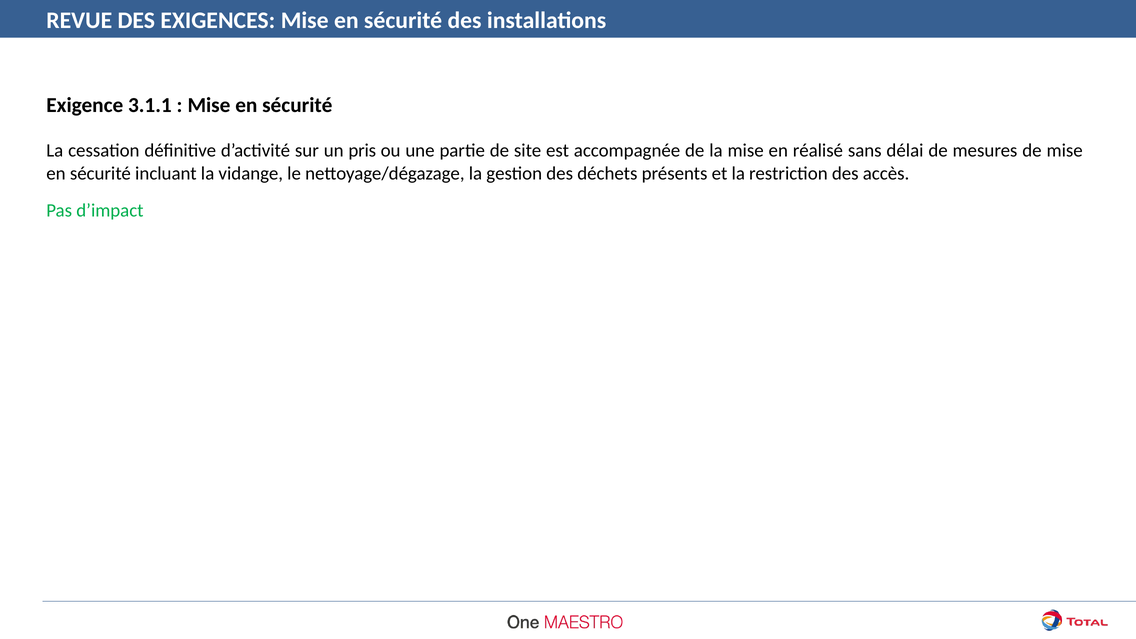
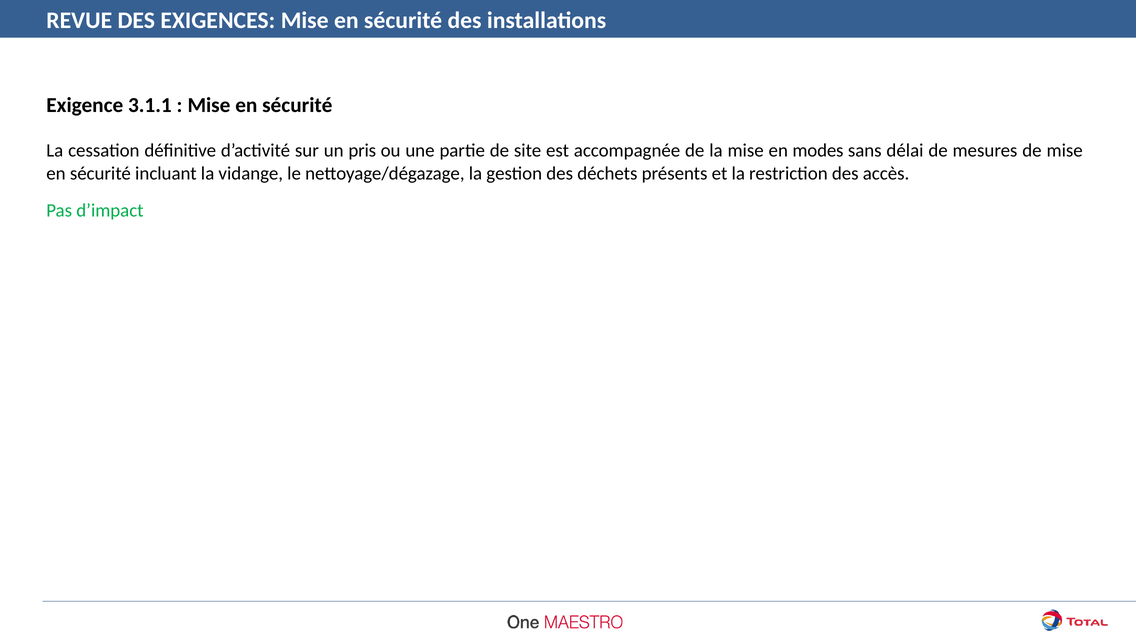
réalisé: réalisé -> modes
